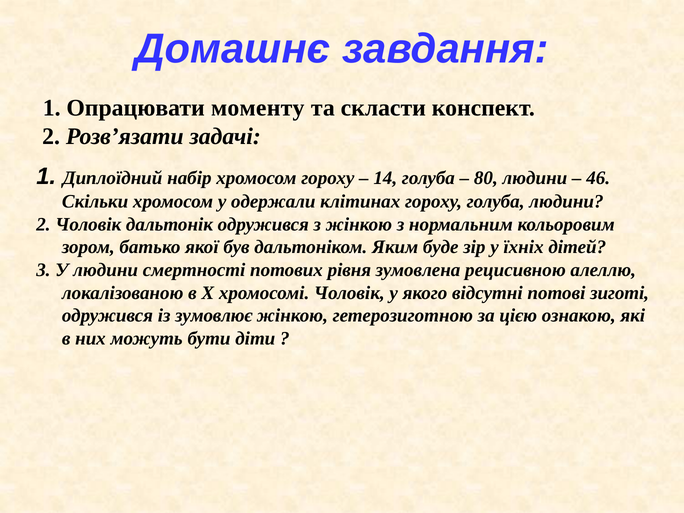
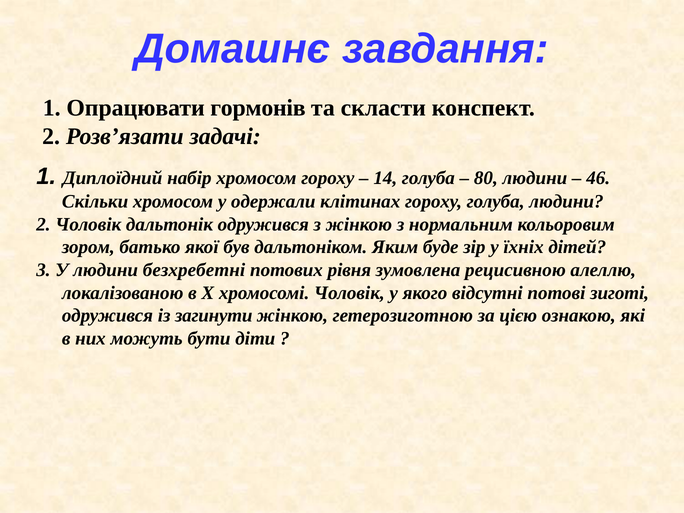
моменту: моменту -> гормонів
смертності: смертності -> безхребетні
зумовлює: зумовлює -> загинути
